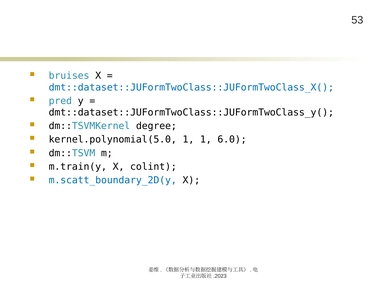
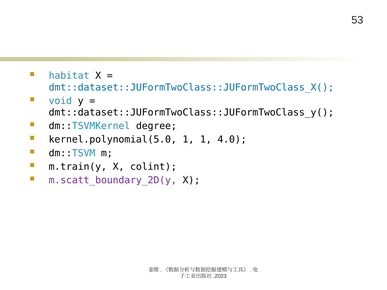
bruises: bruises -> habitat
pred: pred -> void
6.0: 6.0 -> 4.0
m.scatt_boundary_2D(y colour: blue -> purple
